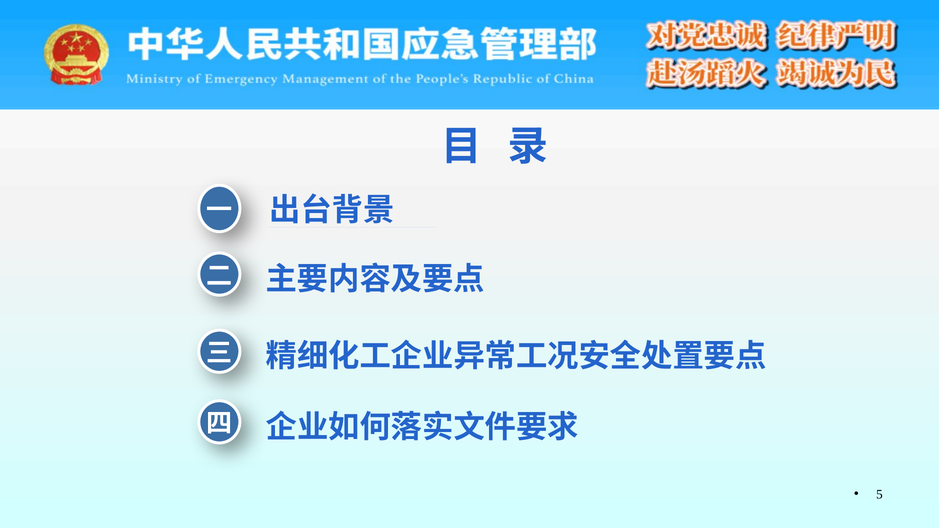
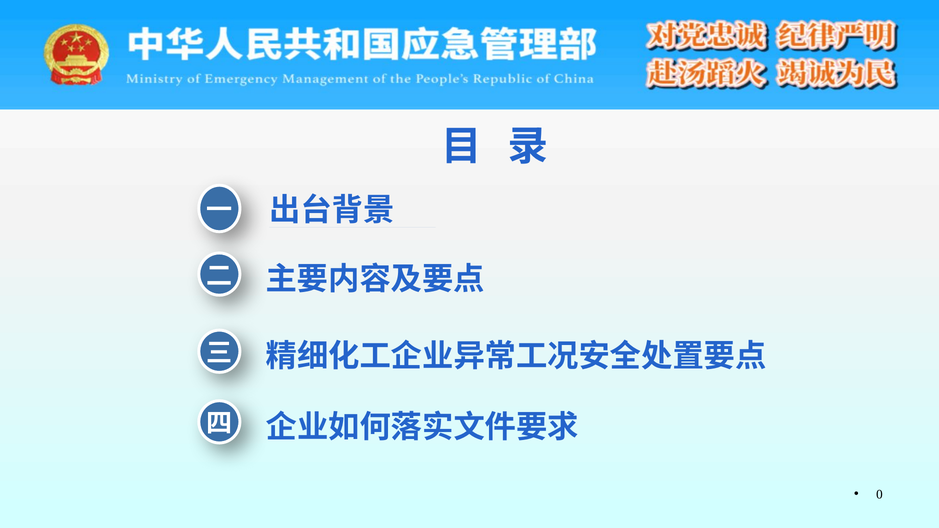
5: 5 -> 0
